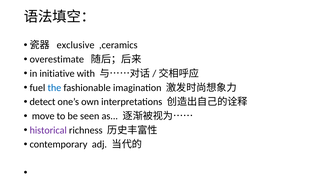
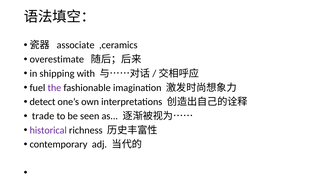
exclusive: exclusive -> associate
initiative: initiative -> shipping
the colour: blue -> purple
move: move -> trade
